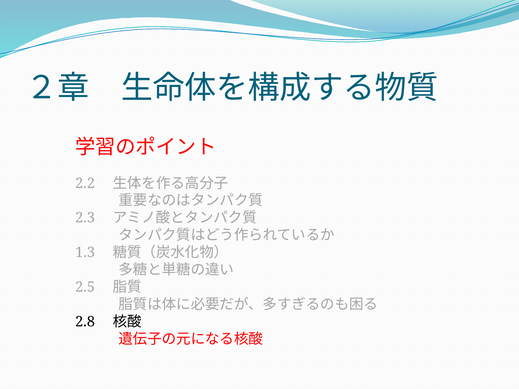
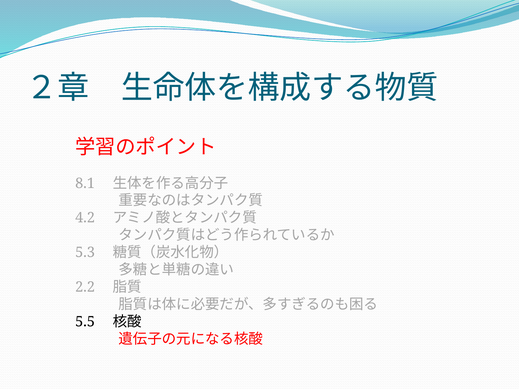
2.2: 2.2 -> 8.1
2.3: 2.3 -> 4.2
1.3: 1.3 -> 5.3
2.5: 2.5 -> 2.2
2.8: 2.8 -> 5.5
